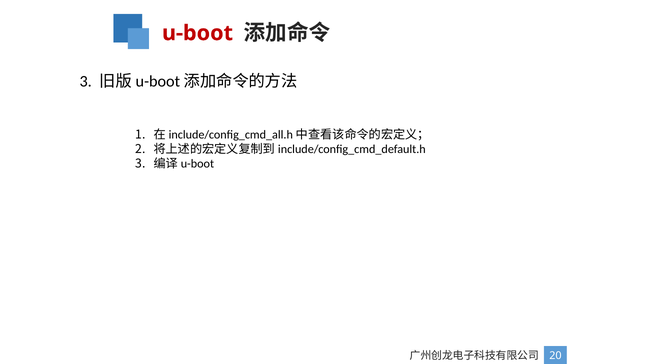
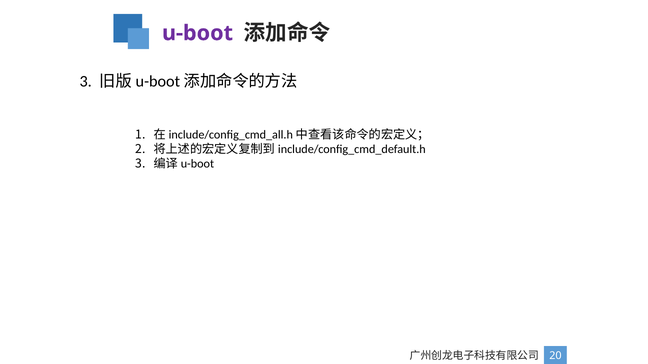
u-boot colour: red -> purple
